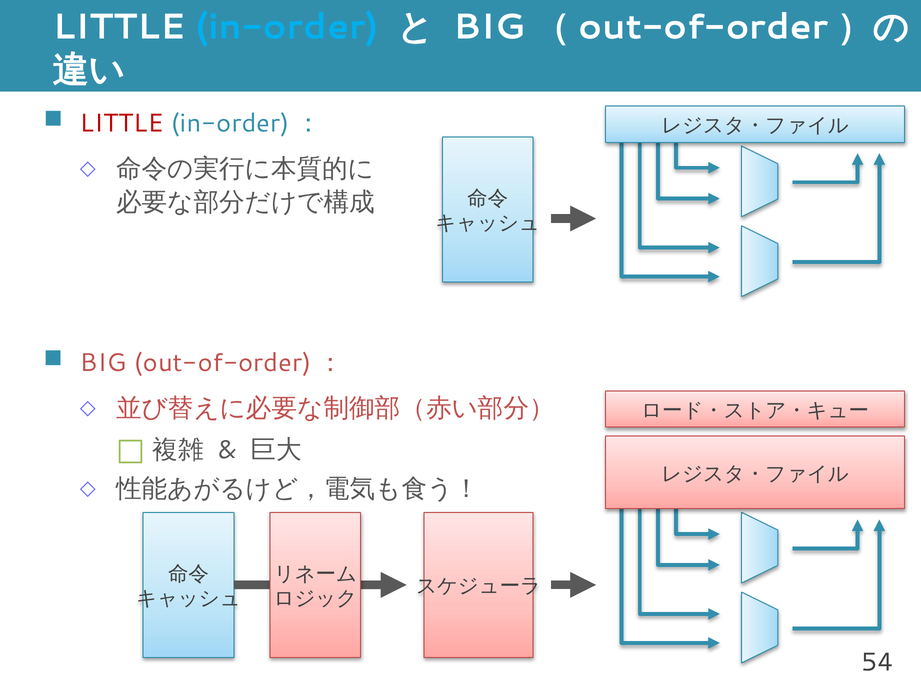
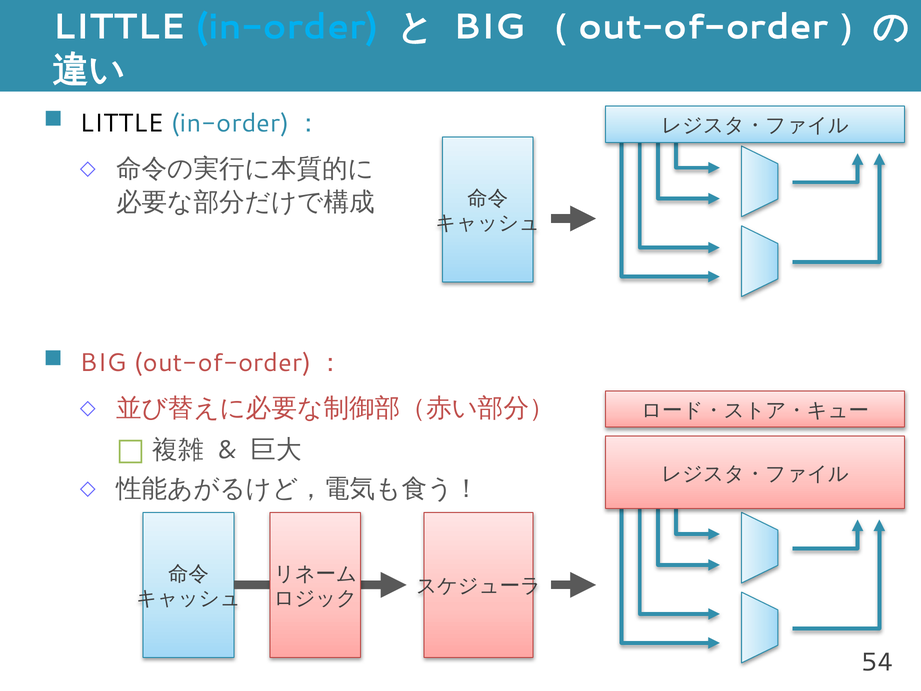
LITTLE at (122, 123) colour: red -> black
